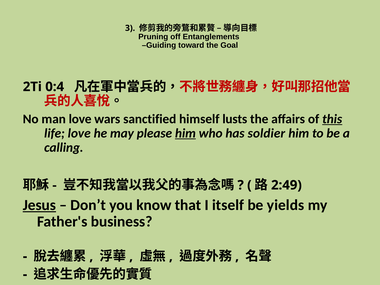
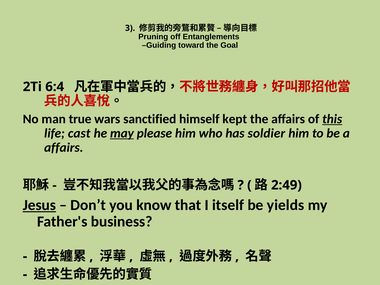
0:4: 0:4 -> 6:4
man love: love -> true
lusts: lusts -> kept
life love: love -> cast
may underline: none -> present
him at (185, 133) underline: present -> none
calling at (64, 147): calling -> affairs
